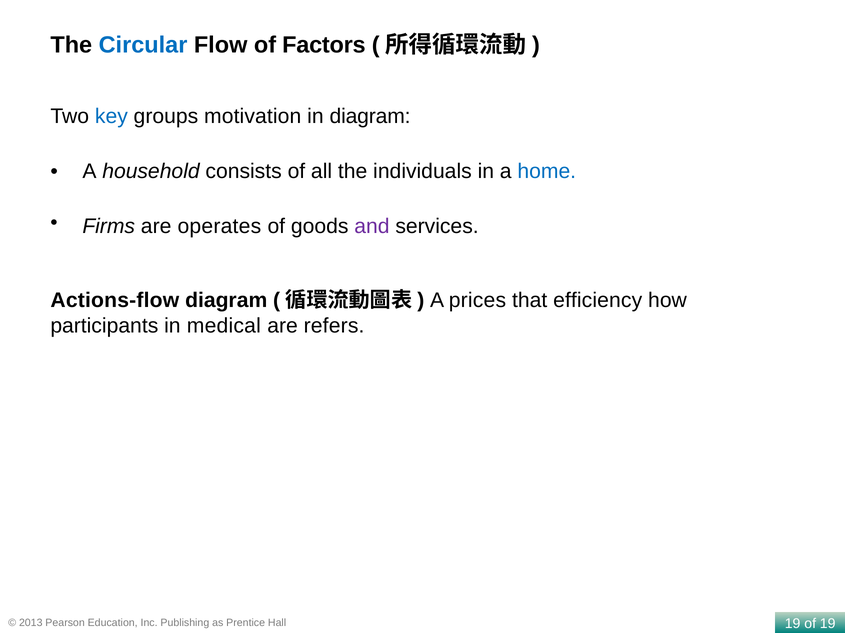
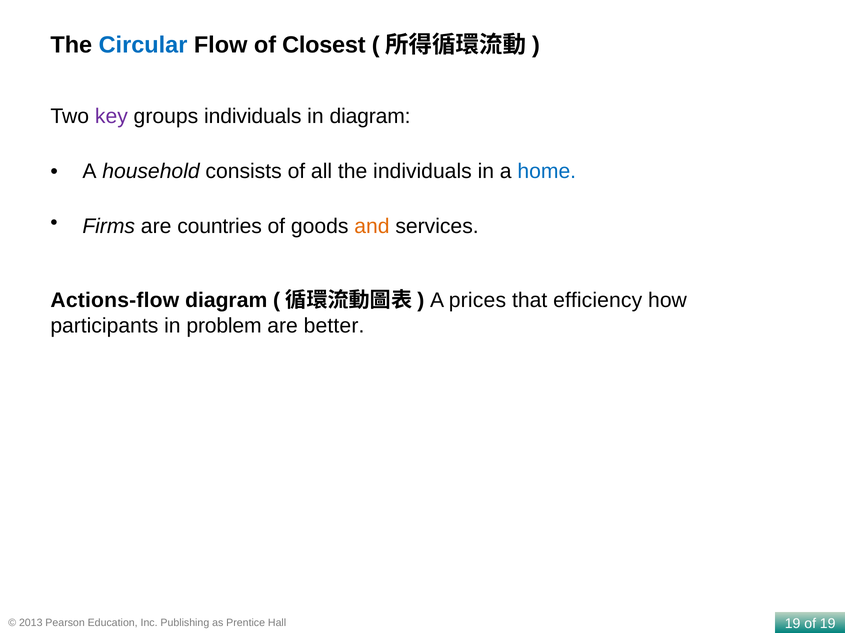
Factors: Factors -> Closest
key colour: blue -> purple
groups motivation: motivation -> individuals
operates: operates -> countries
and colour: purple -> orange
medical: medical -> problem
refers: refers -> better
